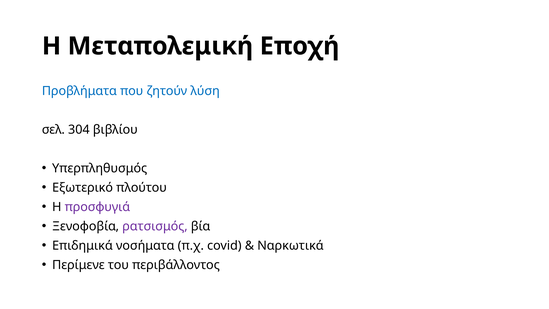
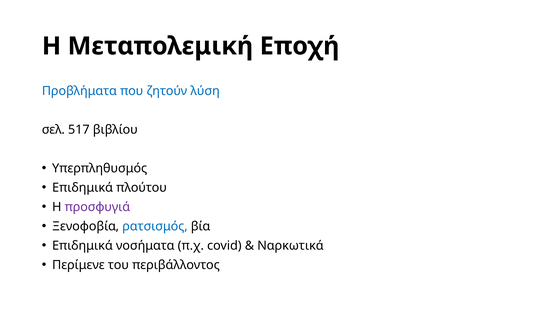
304: 304 -> 517
Εξωτερικό at (83, 187): Εξωτερικό -> Επιδημικά
ρατσισμός colour: purple -> blue
